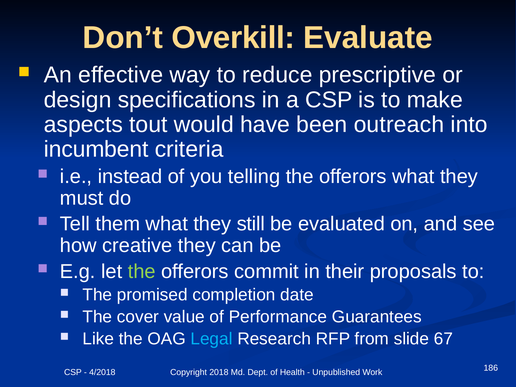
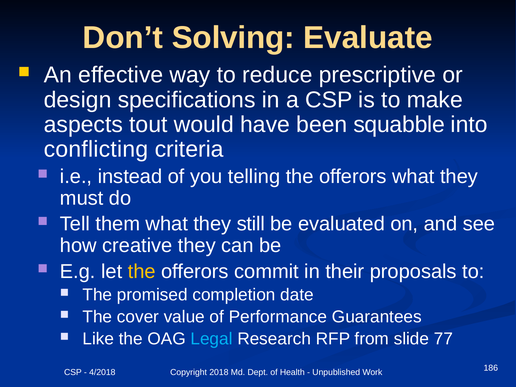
Overkill: Overkill -> Solving
outreach: outreach -> squabble
incumbent: incumbent -> conflicting
the at (142, 271) colour: light green -> yellow
67: 67 -> 77
